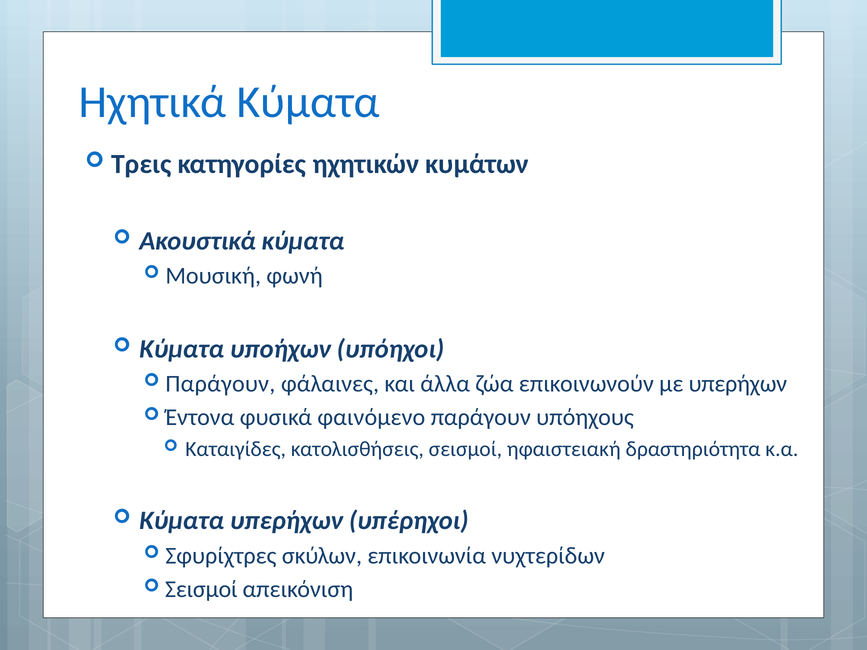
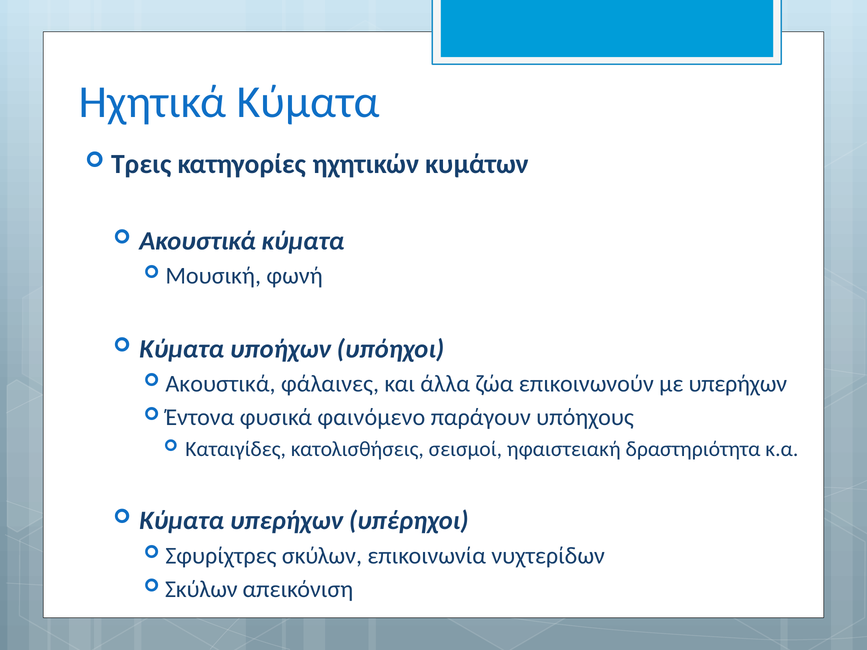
Παράγουν at (220, 384): Παράγουν -> Ακουστικά
Σεισμοί at (201, 590): Σεισμοί -> Σκύλων
